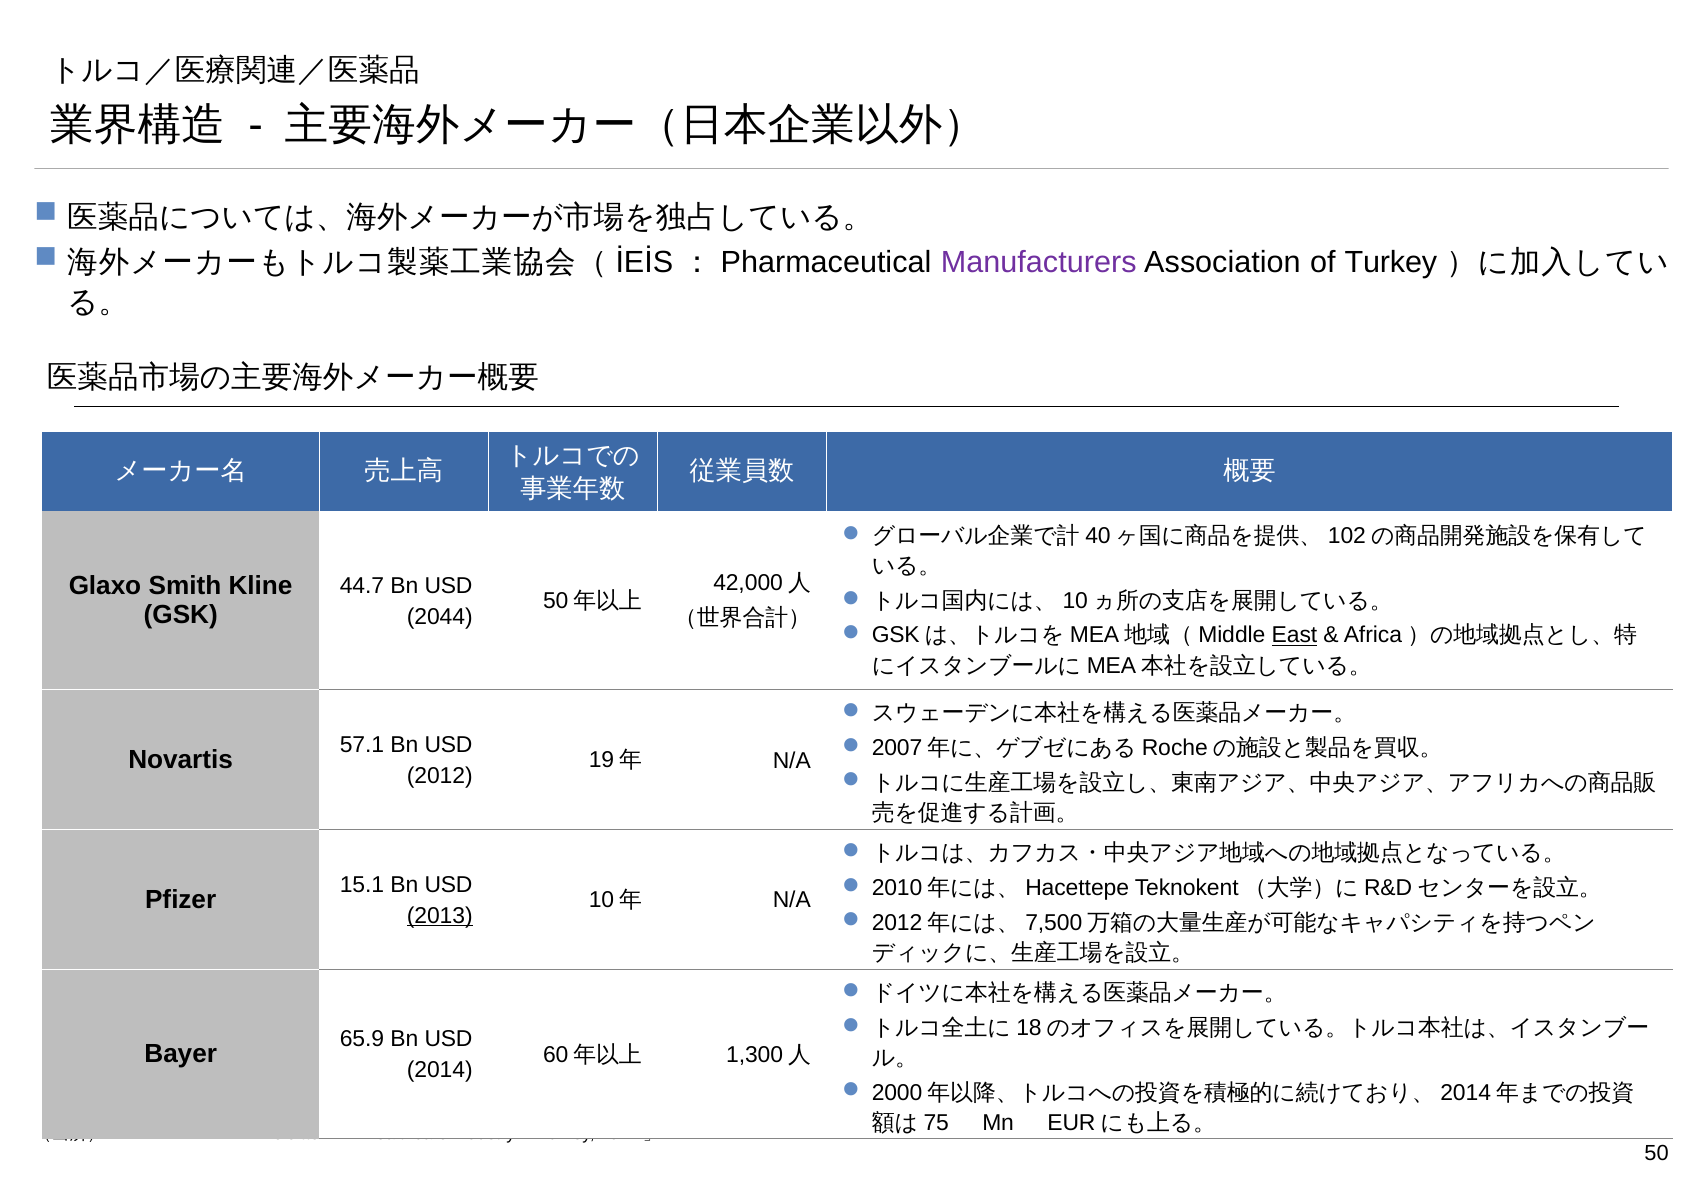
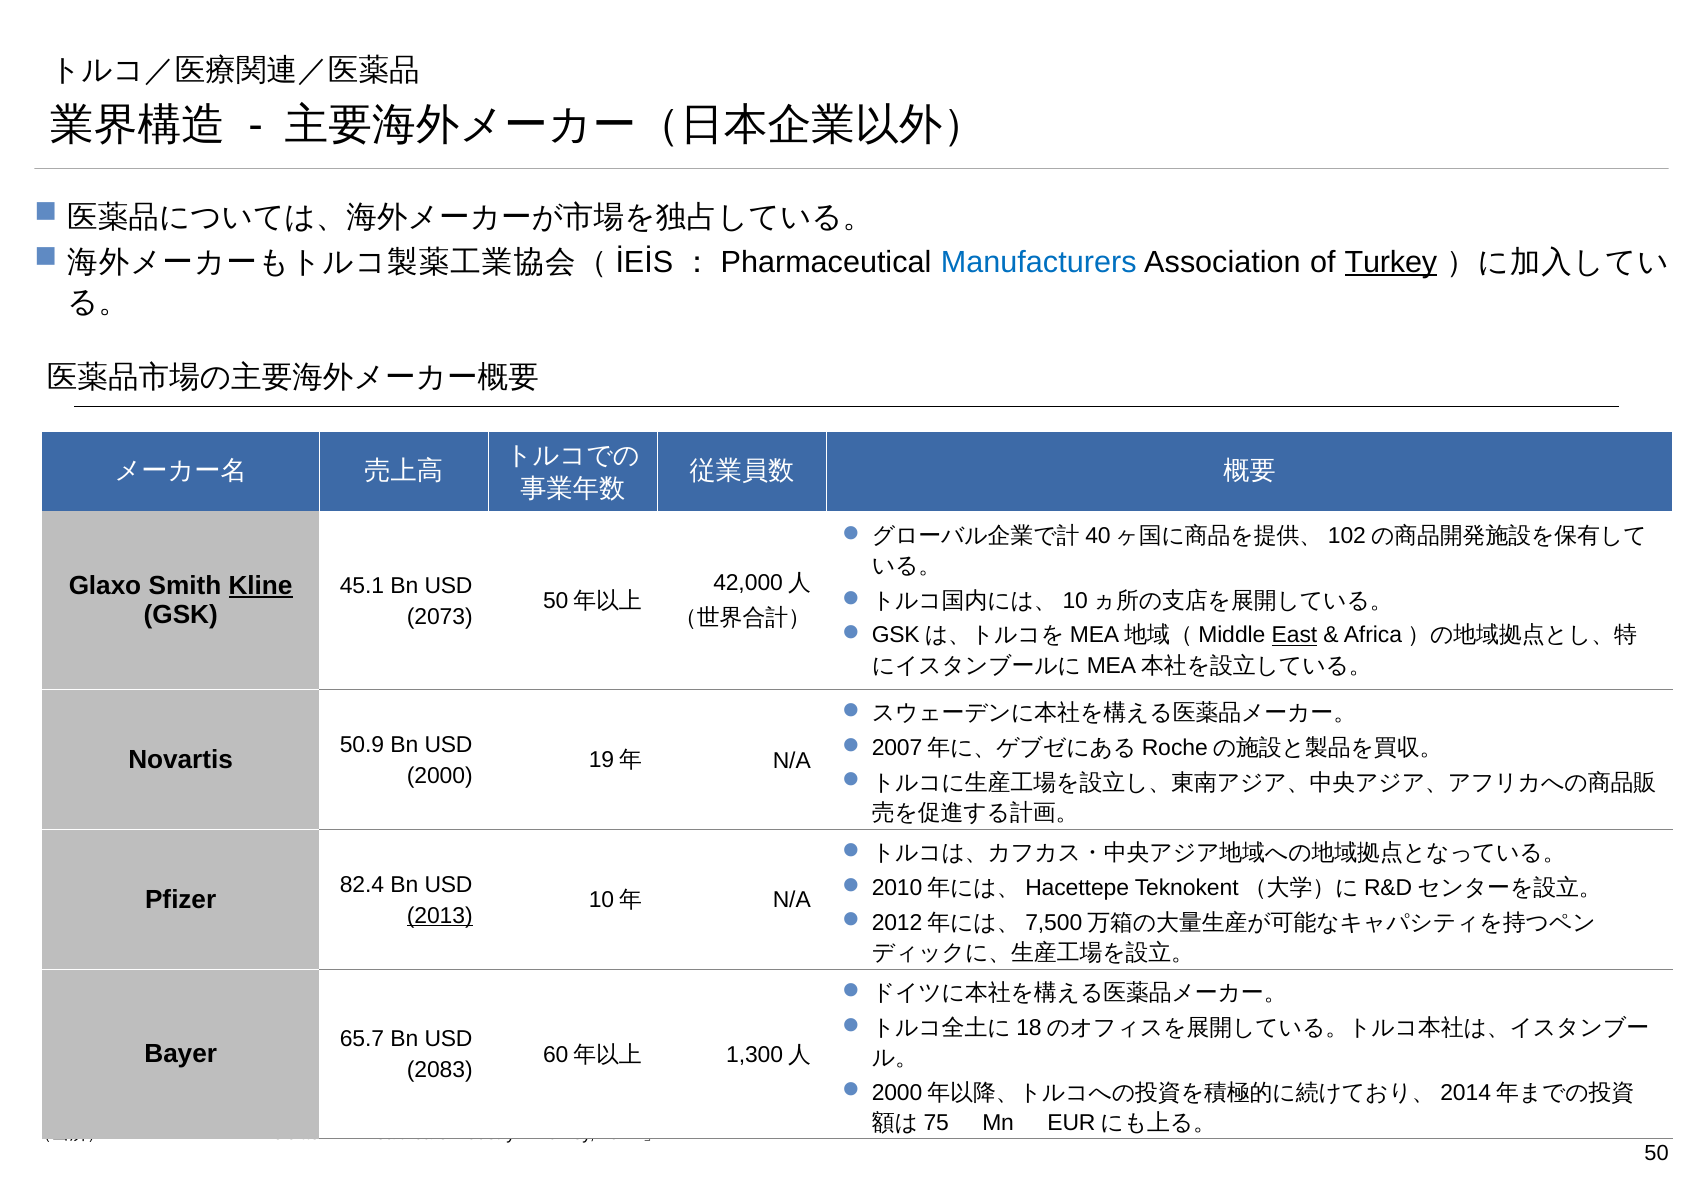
Manufacturers colour: purple -> blue
Turkey at (1391, 262) underline: none -> present
Kline underline: none -> present
44.7: 44.7 -> 45.1
2044: 2044 -> 2073
57.1: 57.1 -> 50.9
2012: 2012 -> 2000
15.1: 15.1 -> 82.4
65.9: 65.9 -> 65.7
2014 at (440, 1070): 2014 -> 2083
